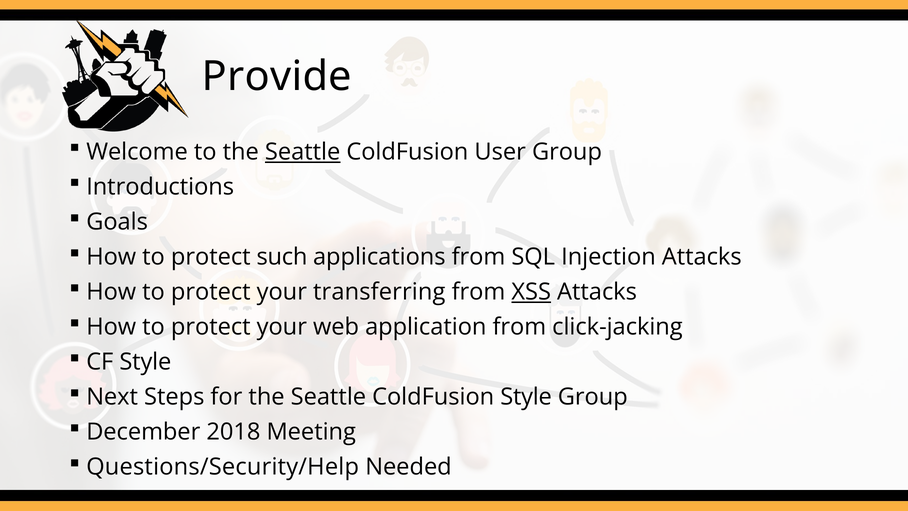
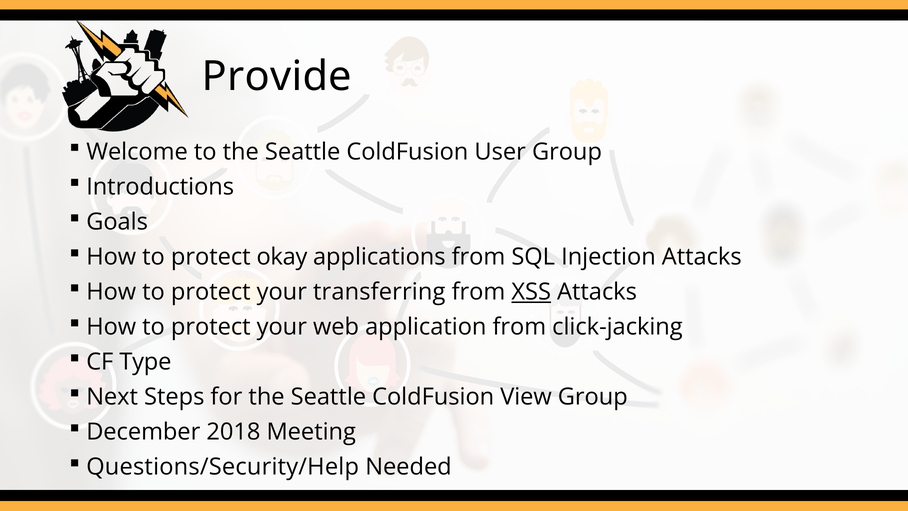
Seattle at (303, 152) underline: present -> none
such: such -> okay
CF Style: Style -> Type
ColdFusion Style: Style -> View
